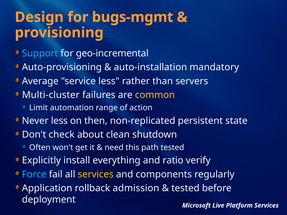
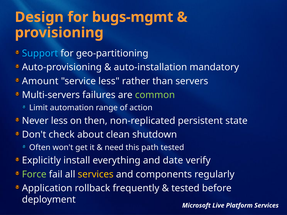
geo-incremental: geo-incremental -> geo-partitioning
Average: Average -> Amount
Multi-cluster: Multi-cluster -> Multi-servers
common colour: yellow -> light green
ratio: ratio -> date
Force colour: light blue -> light green
admission: admission -> frequently
